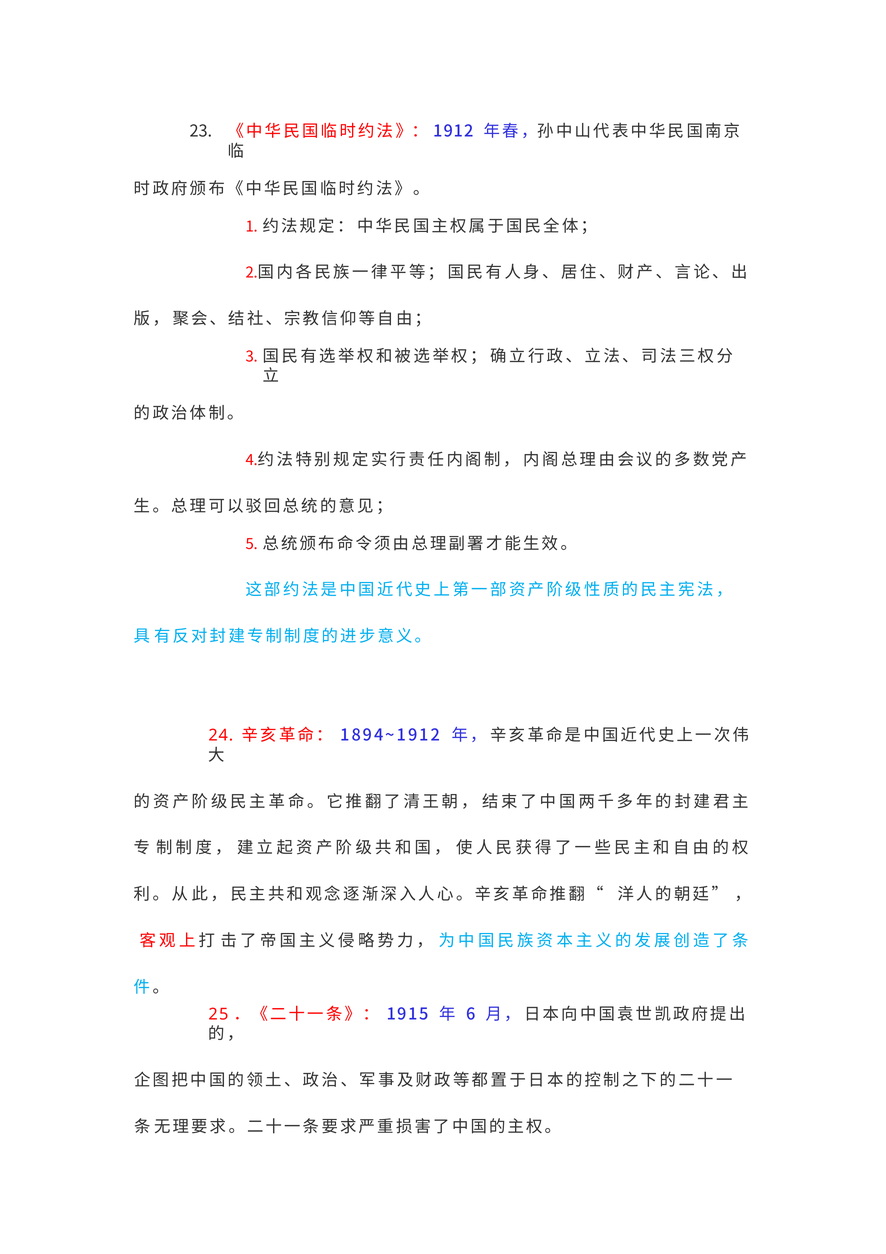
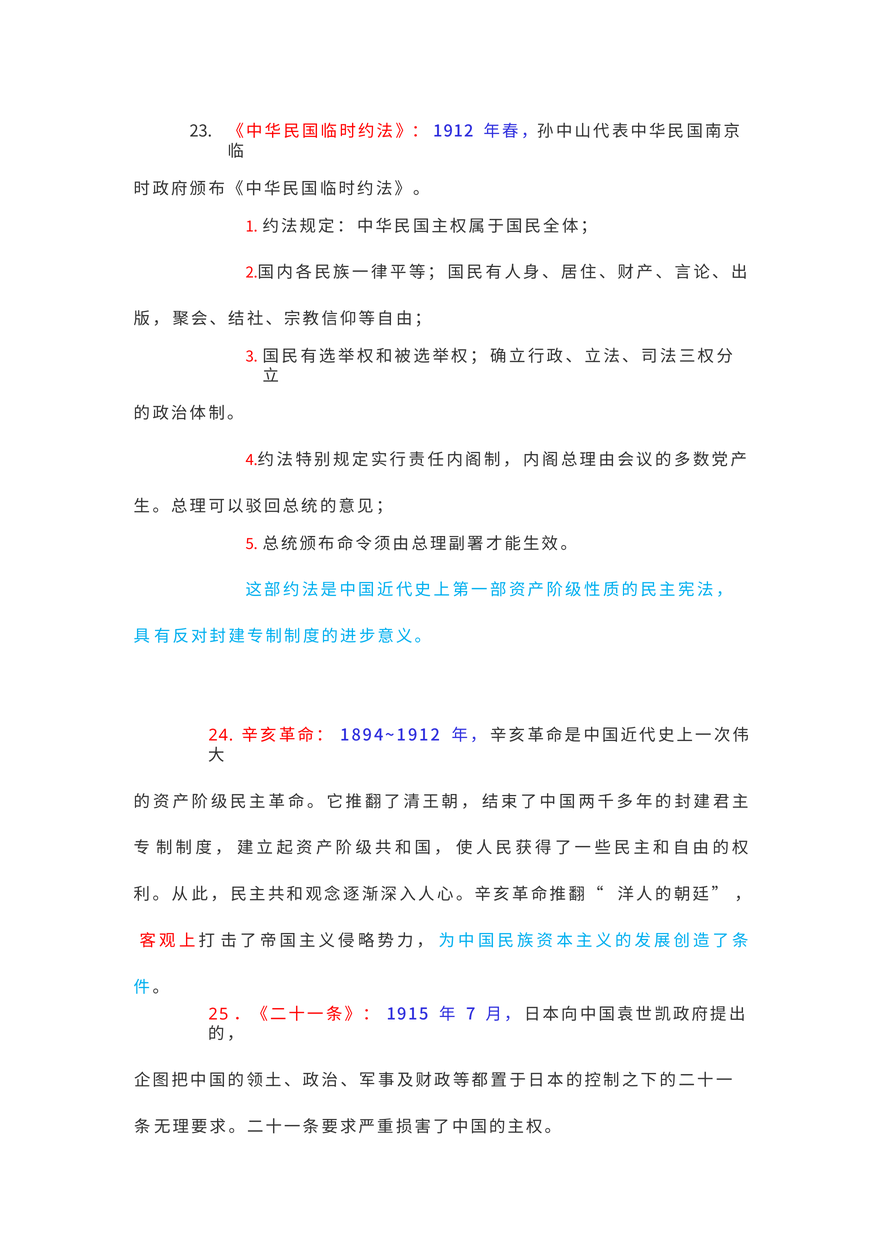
6: 6 -> 7
